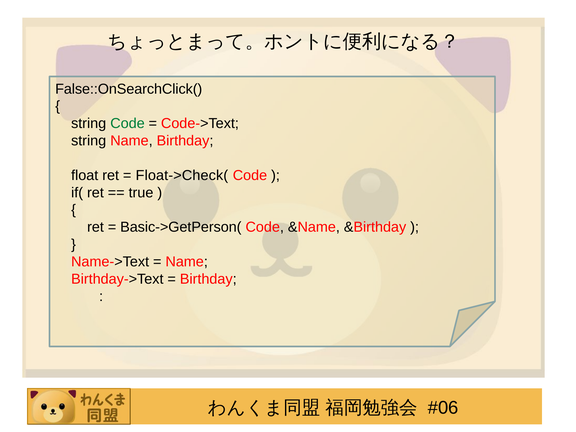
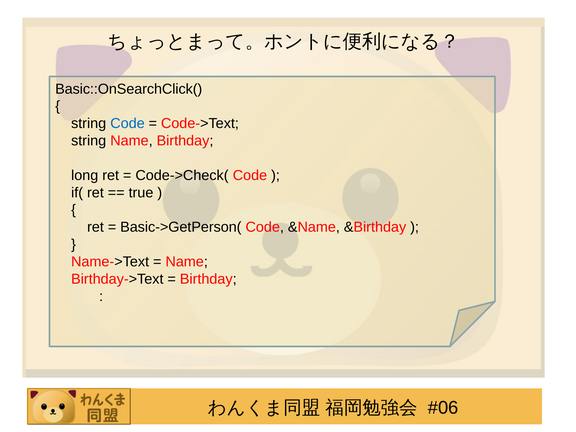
False::OnSearchClick(: False::OnSearchClick( -> Basic::OnSearchClick(
Code at (127, 124) colour: green -> blue
float: float -> long
Float->Check(: Float->Check( -> Code->Check(
